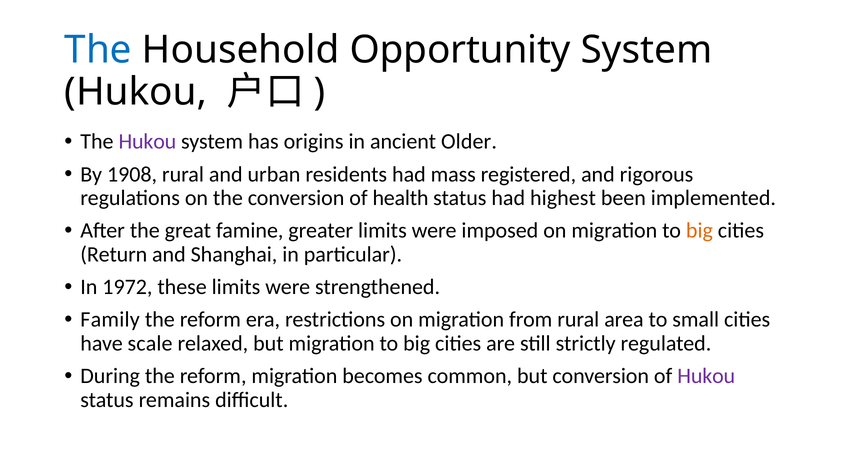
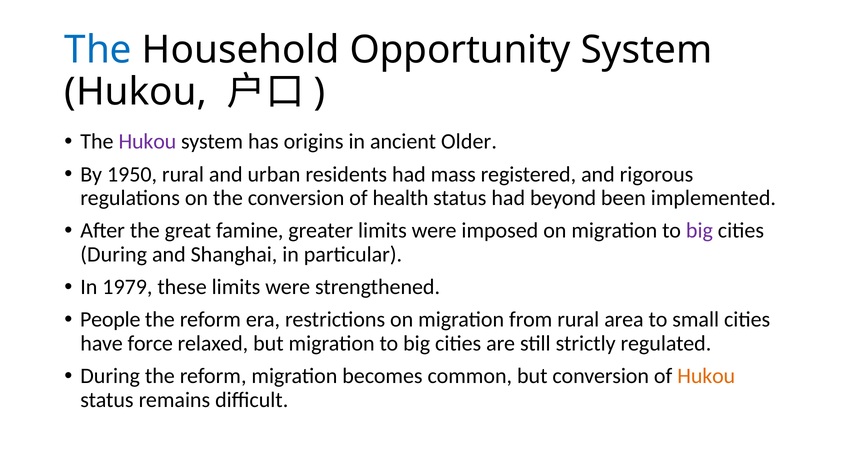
1908: 1908 -> 1950
highest: highest -> beyond
big at (699, 231) colour: orange -> purple
Return at (114, 254): Return -> During
1972: 1972 -> 1979
Family: Family -> People
scale: scale -> force
Hukou at (706, 376) colour: purple -> orange
